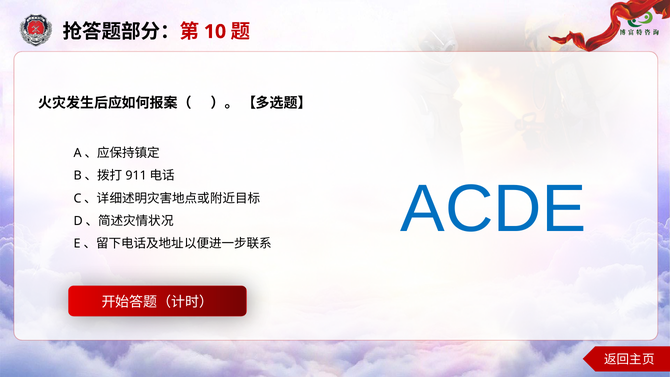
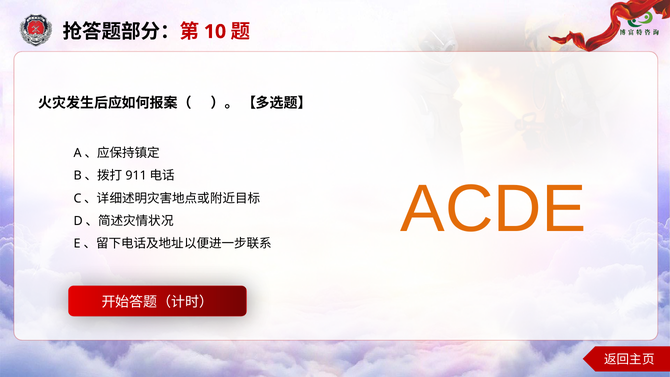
ACDE colour: blue -> orange
